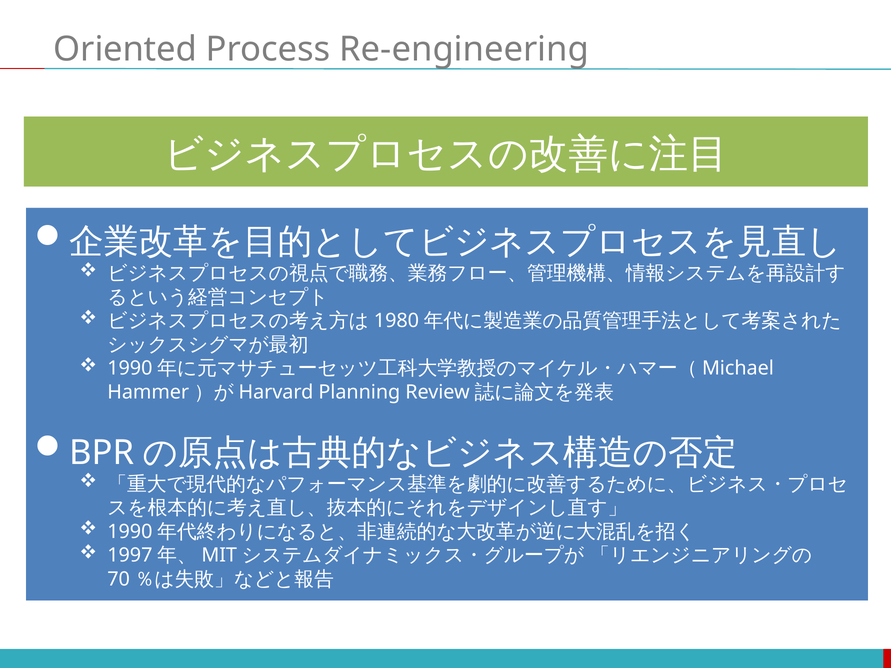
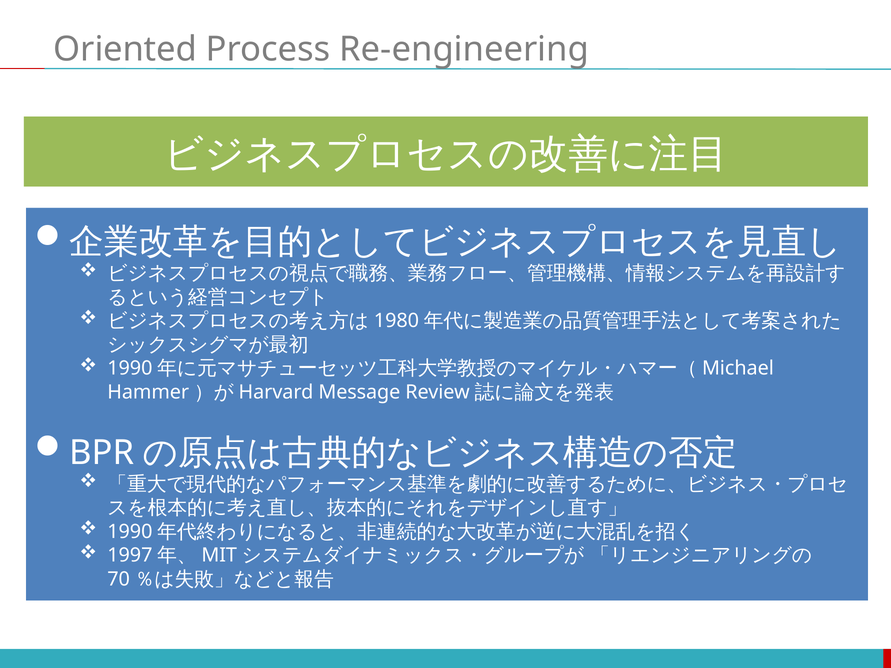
Planning: Planning -> Message
